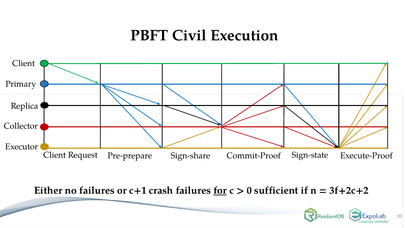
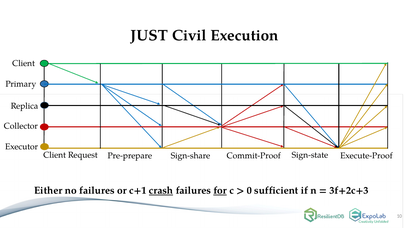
PBFT: PBFT -> JUST
crash underline: none -> present
3f+2c+2: 3f+2c+2 -> 3f+2c+3
